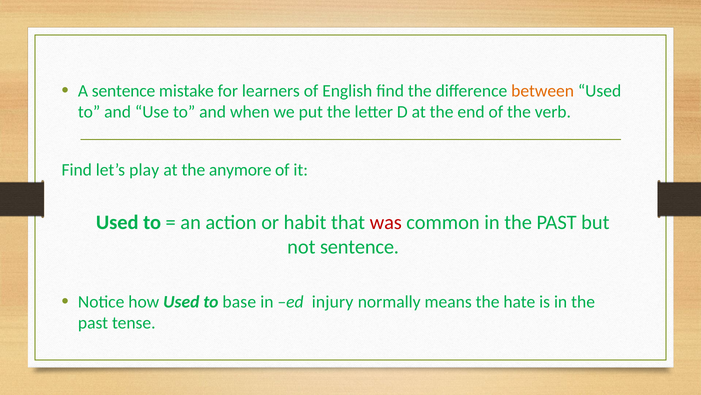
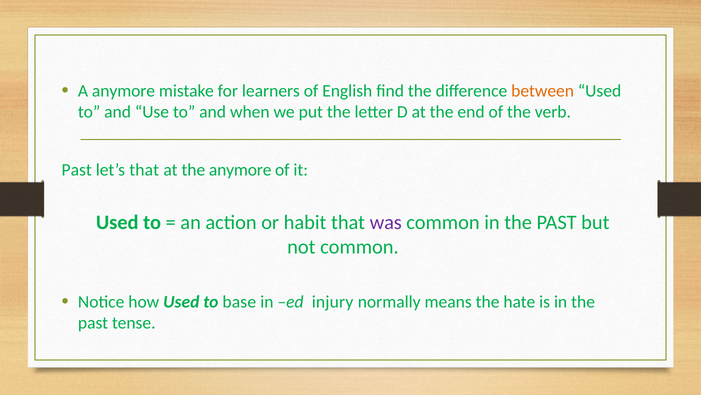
A sentence: sentence -> anymore
Find at (77, 170): Find -> Past
let’s play: play -> that
was colour: red -> purple
not sentence: sentence -> common
